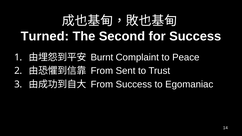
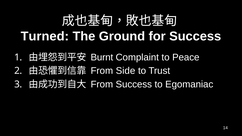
Second: Second -> Ground
Sent: Sent -> Side
